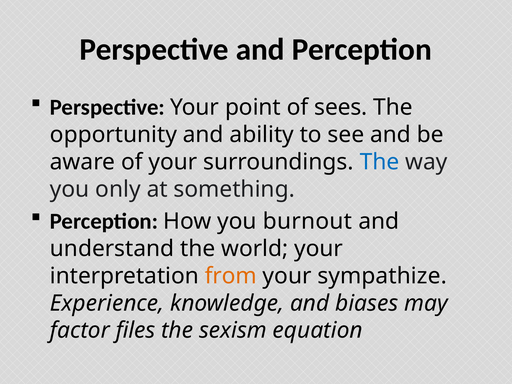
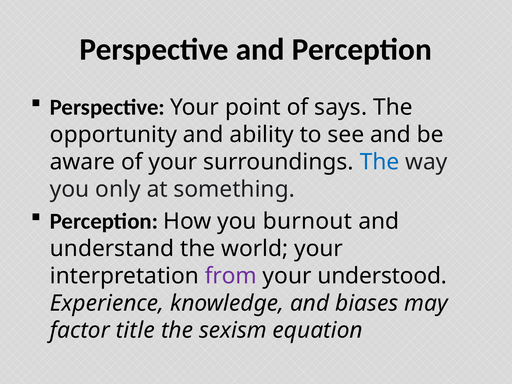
sees: sees -> says
from colour: orange -> purple
sympathize: sympathize -> understood
files: files -> title
